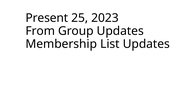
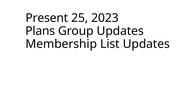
From: From -> Plans
